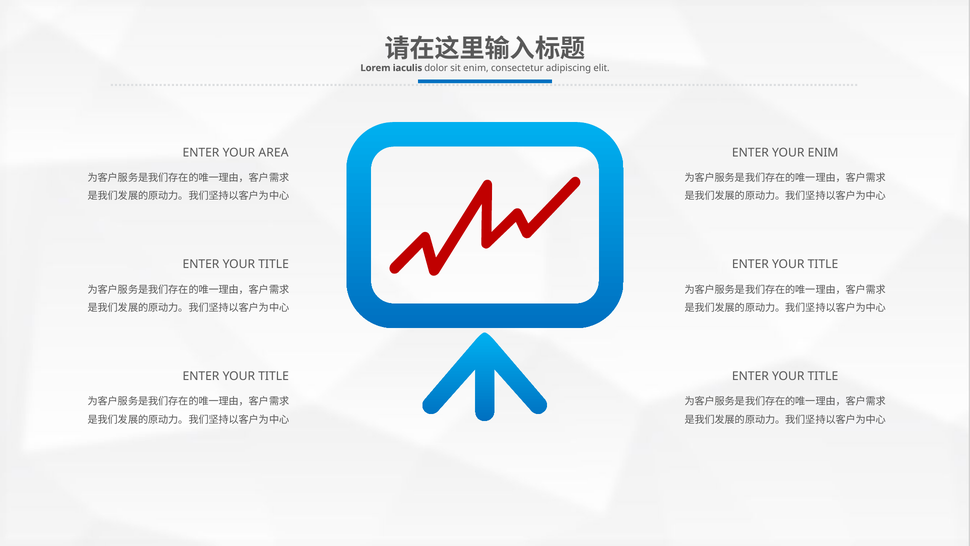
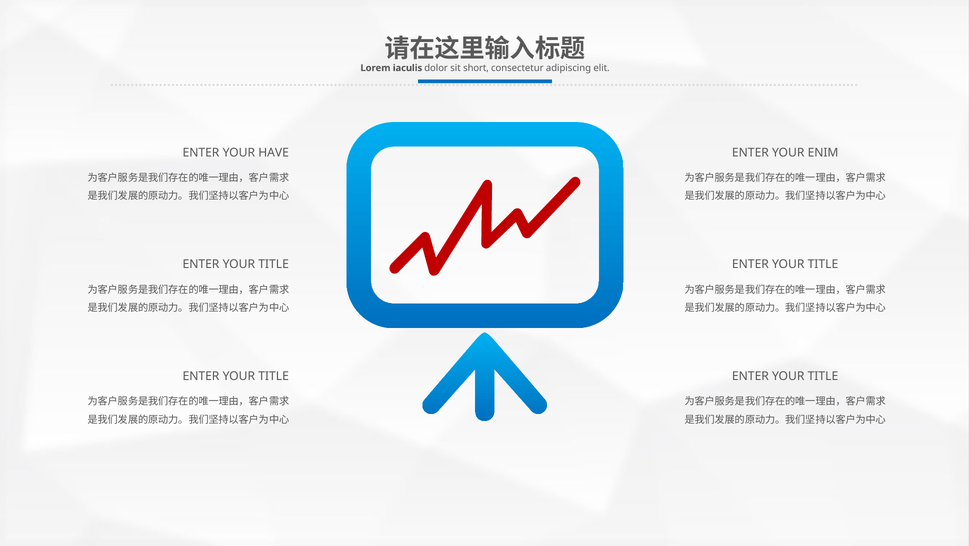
sit enim: enim -> short
AREA: AREA -> HAVE
